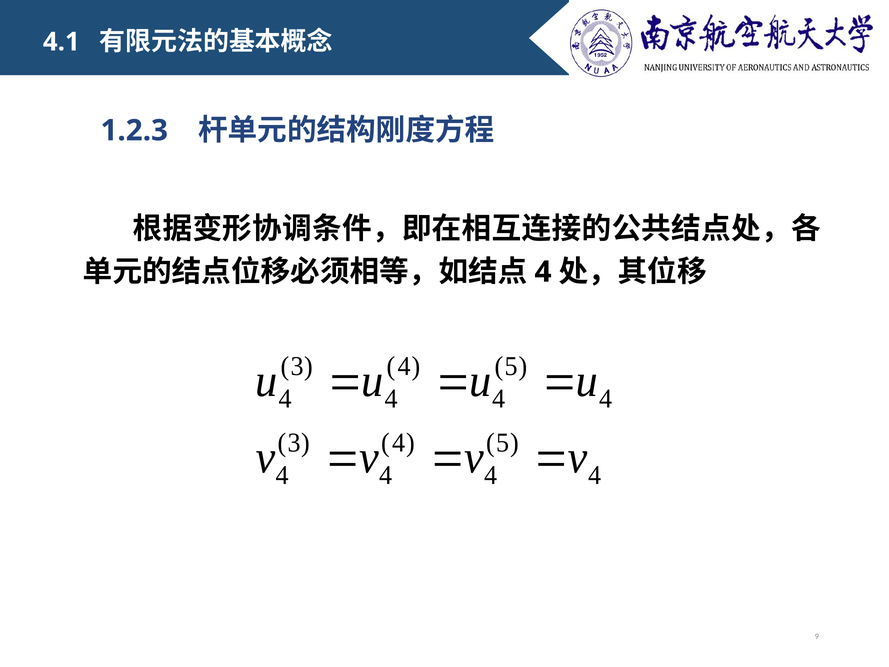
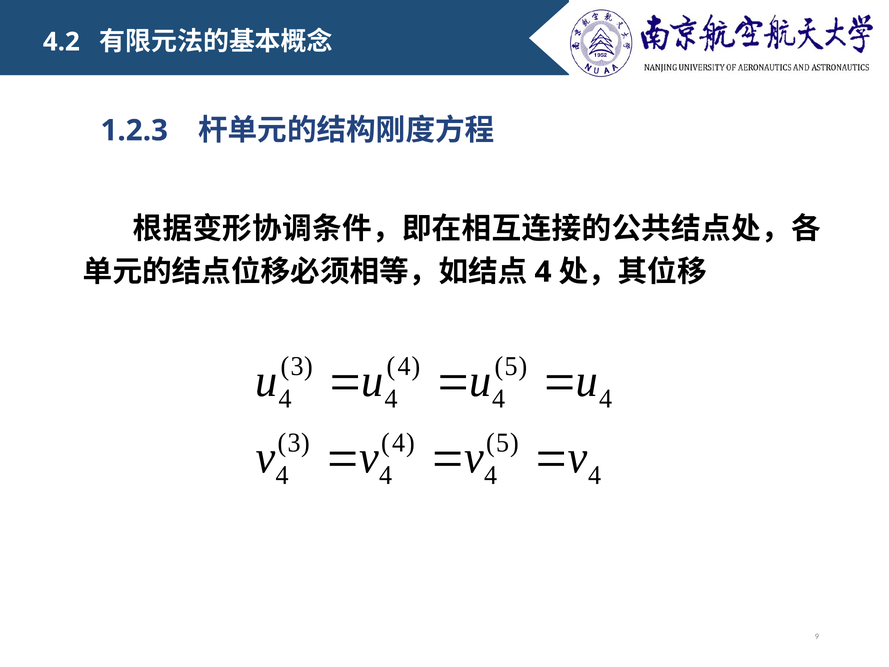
4.1: 4.1 -> 4.2
